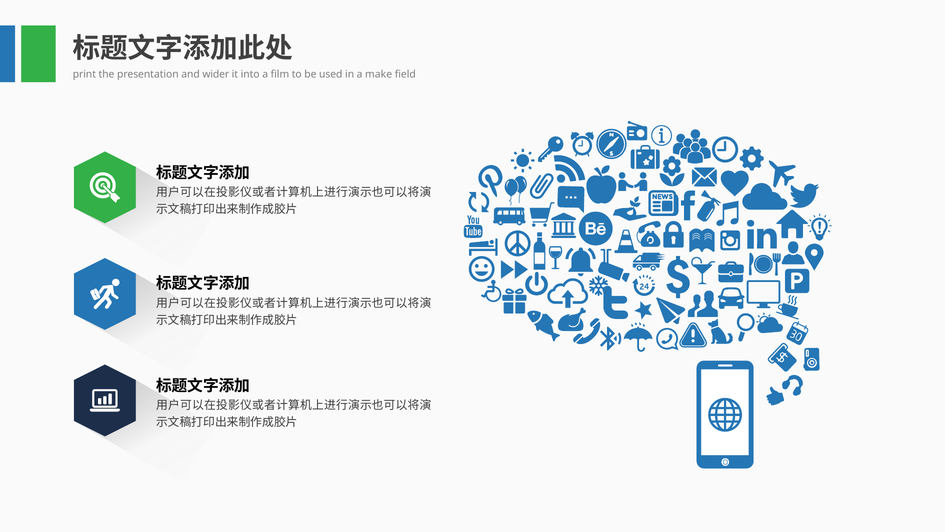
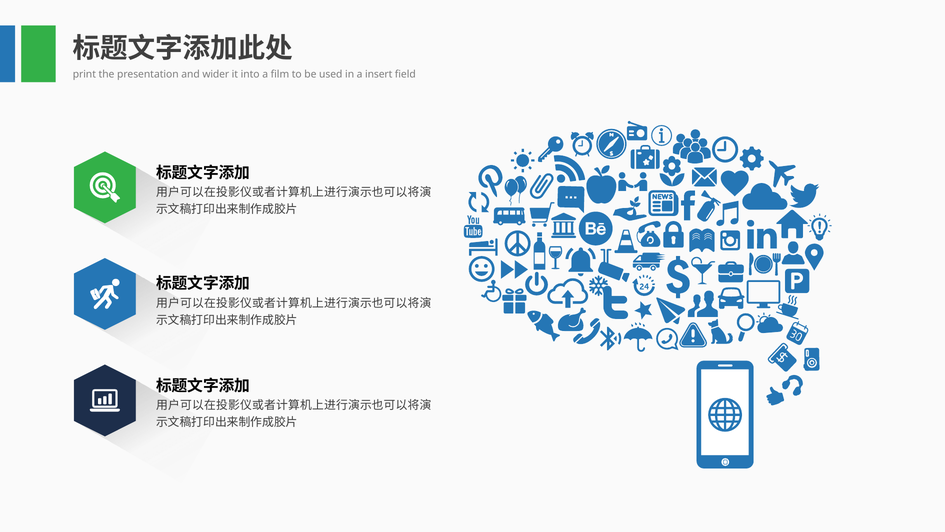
make: make -> insert
